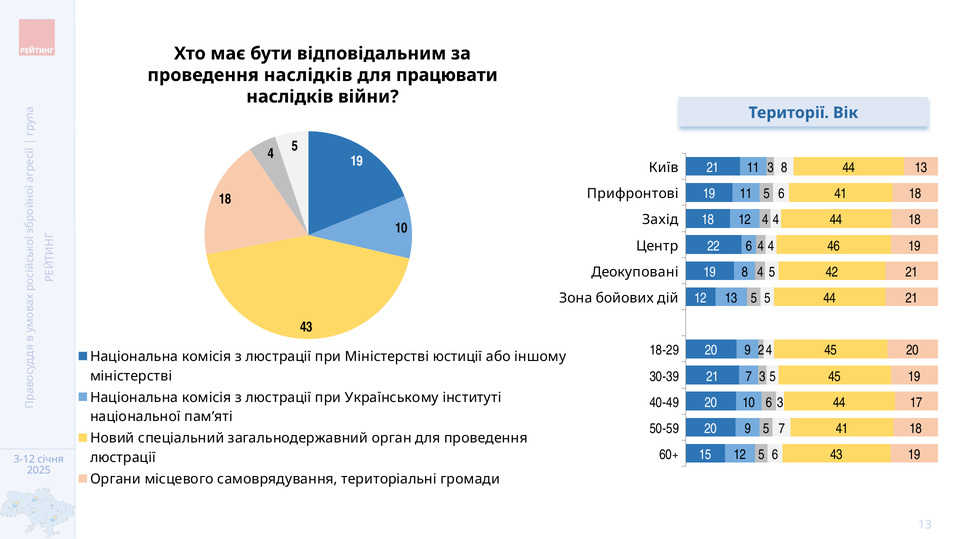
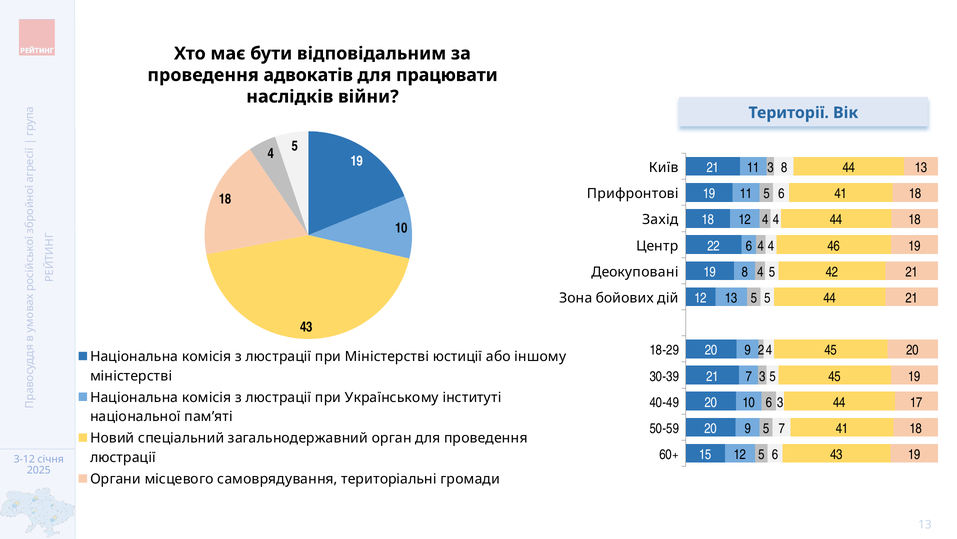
проведення наслідків: наслідків -> адвокатів
